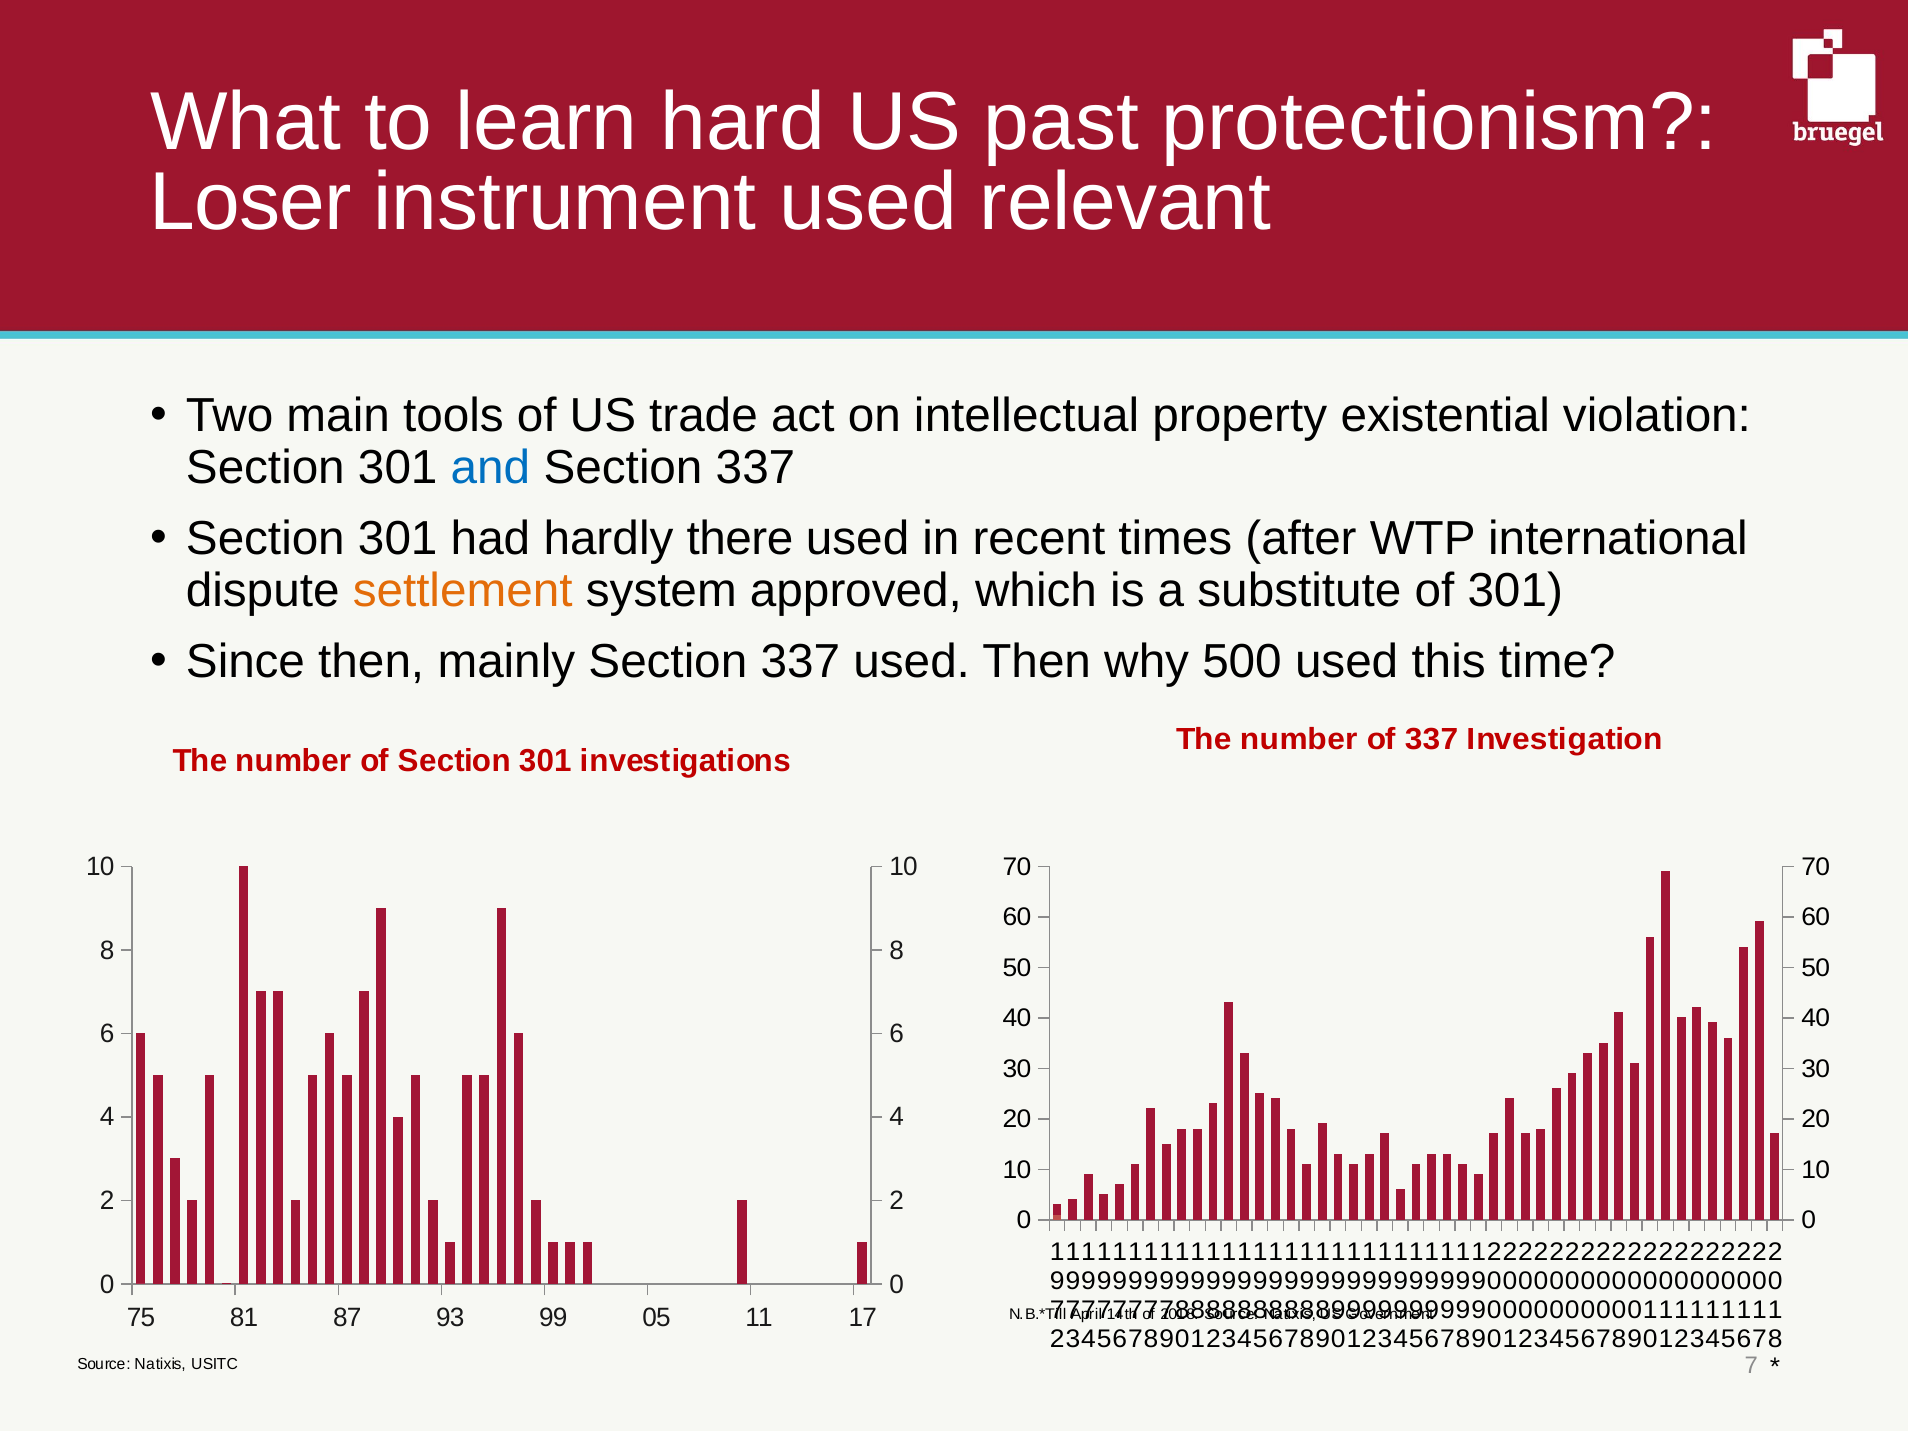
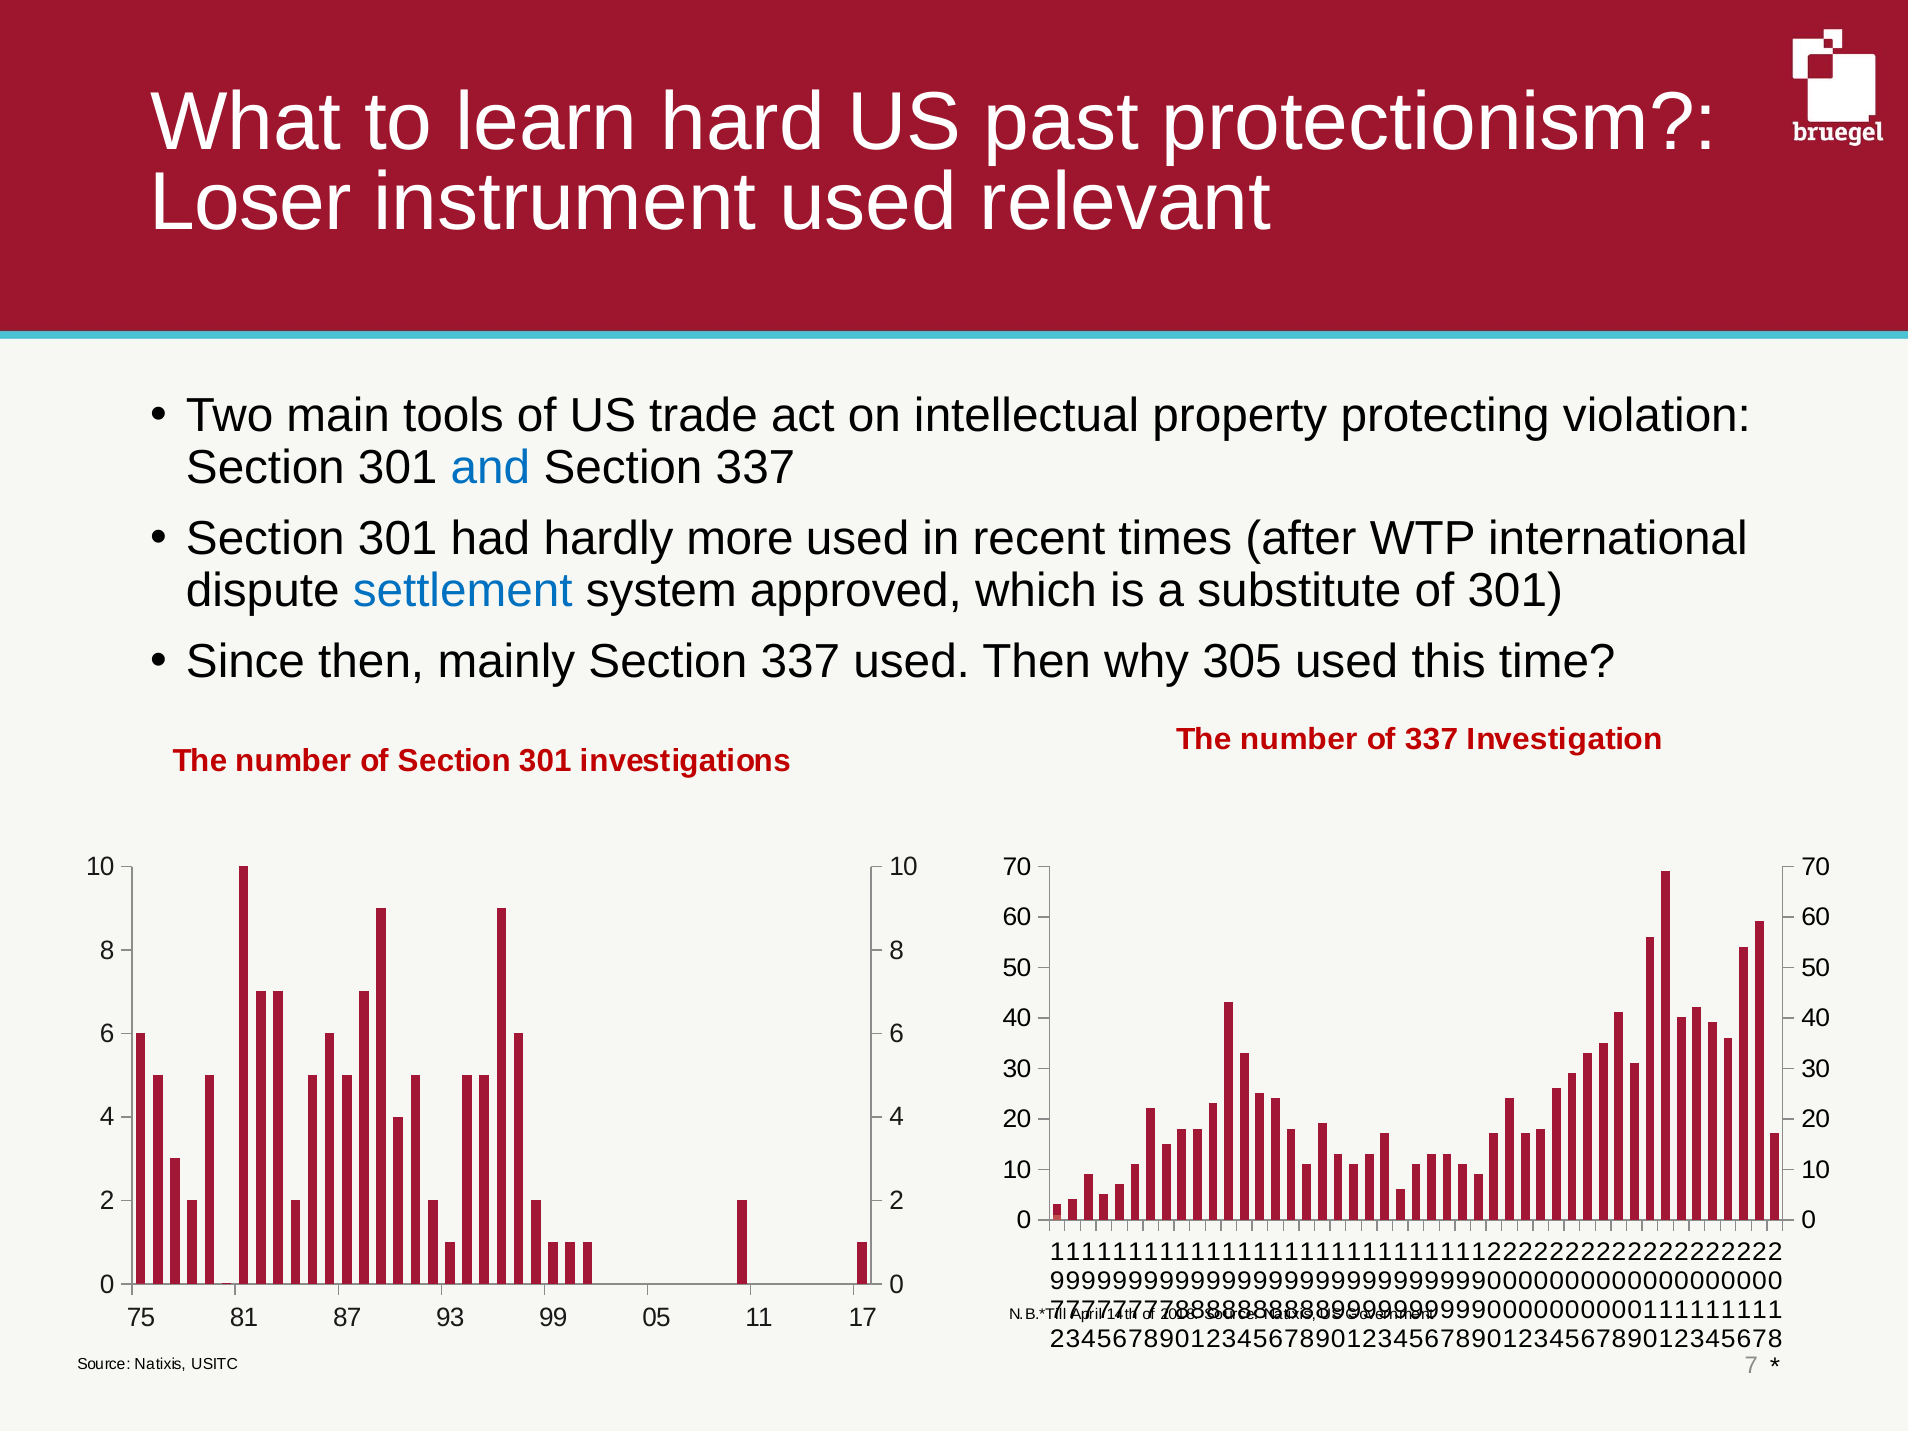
existential: existential -> protecting
there: there -> more
settlement colour: orange -> blue
500: 500 -> 305
